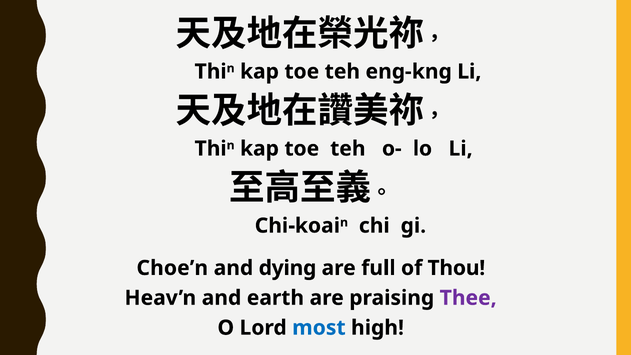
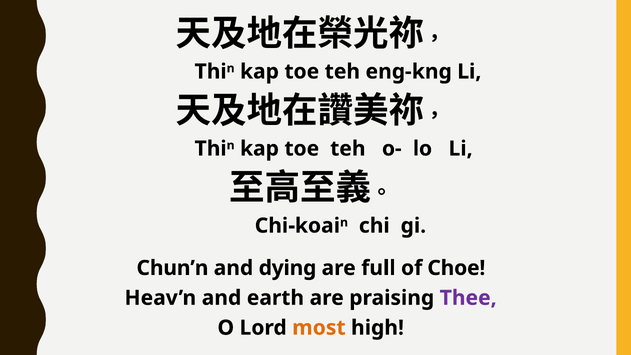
Choe’n: Choe’n -> Chun’n
Thou: Thou -> Choe
most colour: blue -> orange
